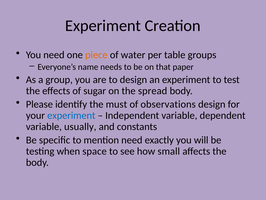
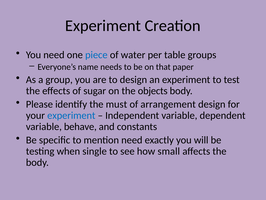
piece colour: orange -> blue
spread: spread -> objects
observations: observations -> arrangement
usually: usually -> behave
space: space -> single
